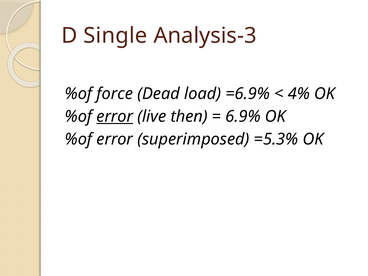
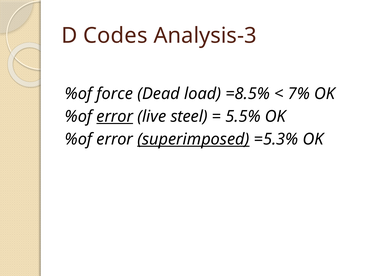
Single: Single -> Codes
=6.9%: =6.9% -> =8.5%
4%: 4% -> 7%
then: then -> steel
6.9%: 6.9% -> 5.5%
superimposed underline: none -> present
